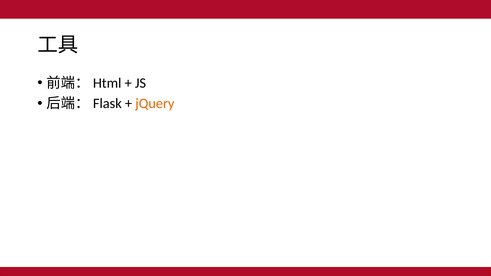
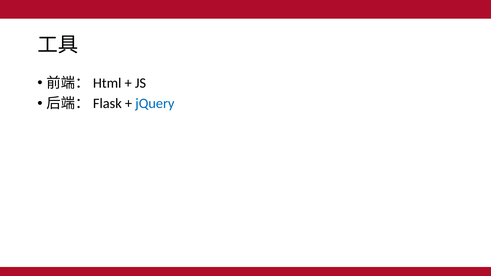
jQuery colour: orange -> blue
